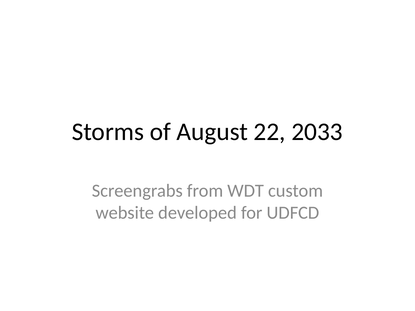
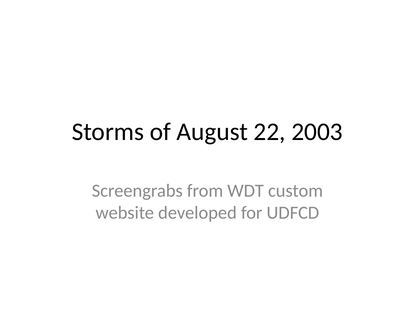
2033: 2033 -> 2003
